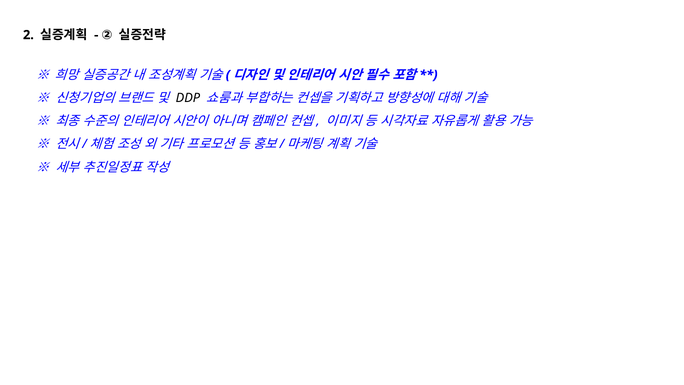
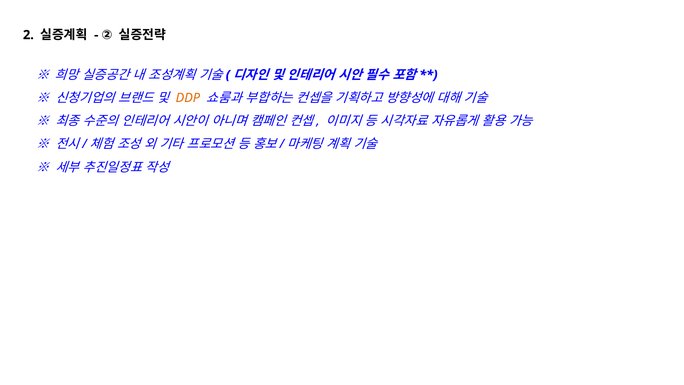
DDP colour: black -> orange
